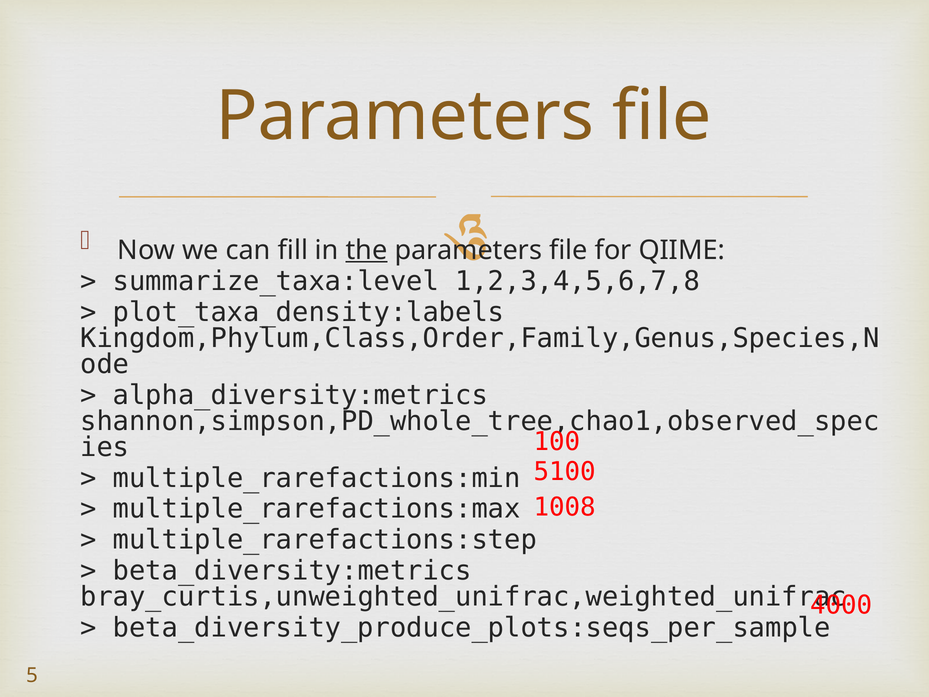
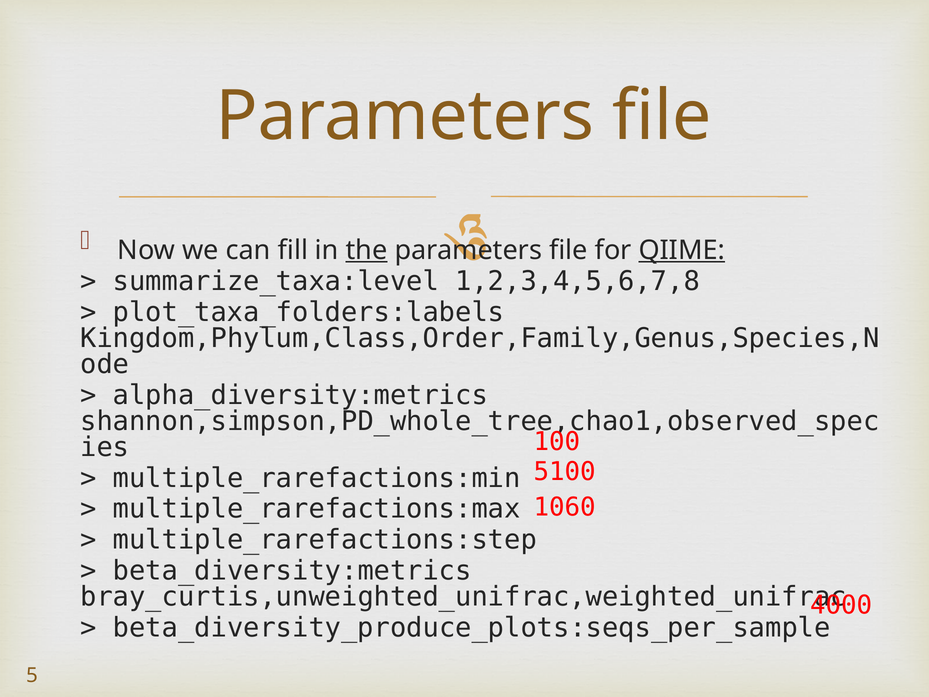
QIIME underline: none -> present
plot_taxa_density:labels: plot_taxa_density:labels -> plot_taxa_folders:labels
1008: 1008 -> 1060
